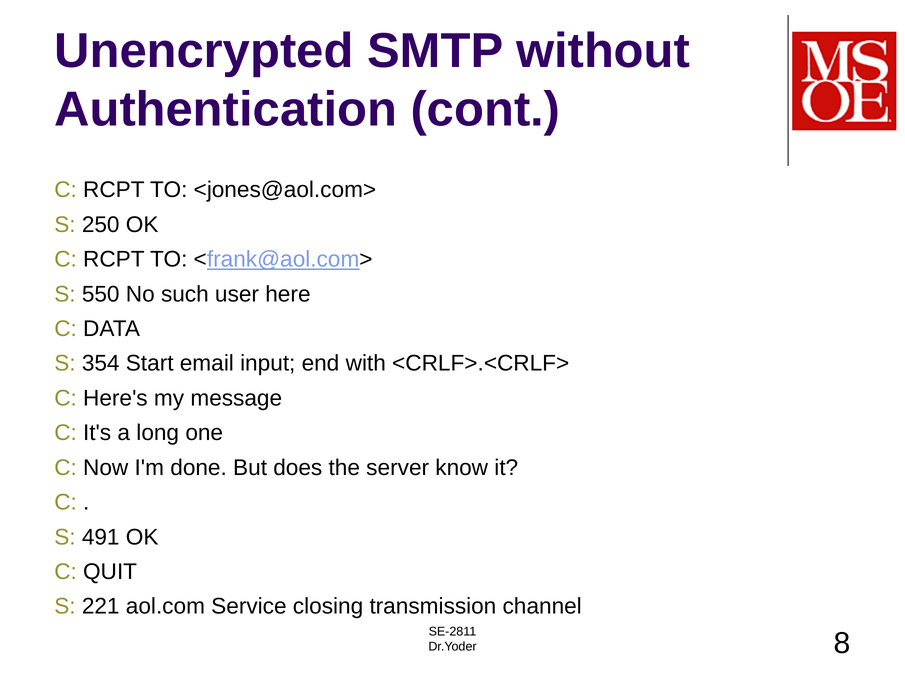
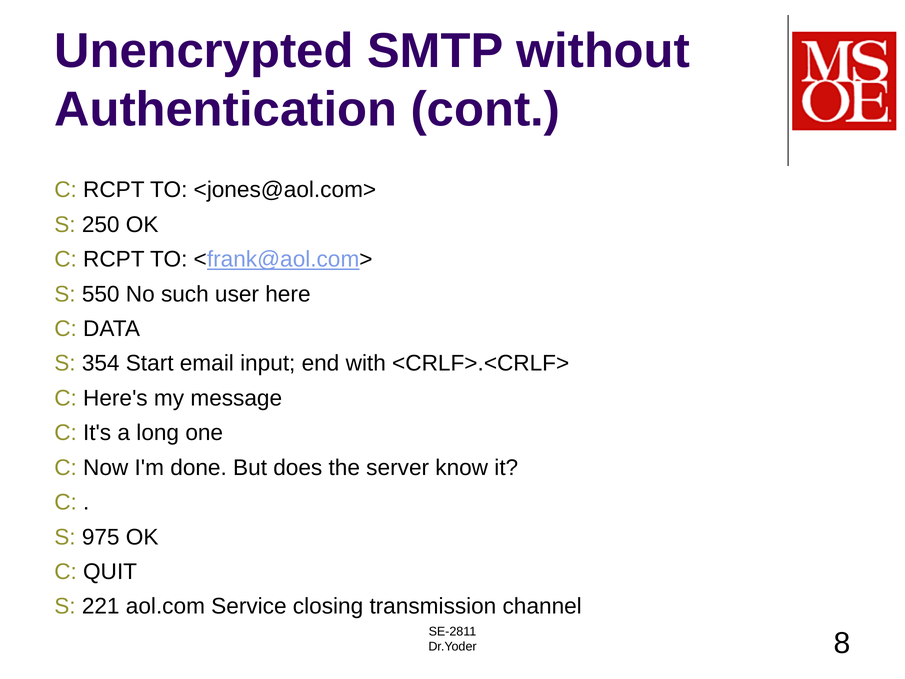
491: 491 -> 975
